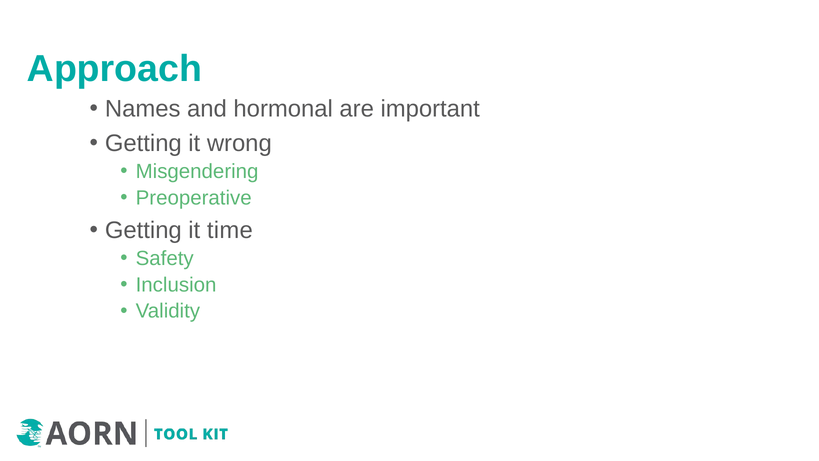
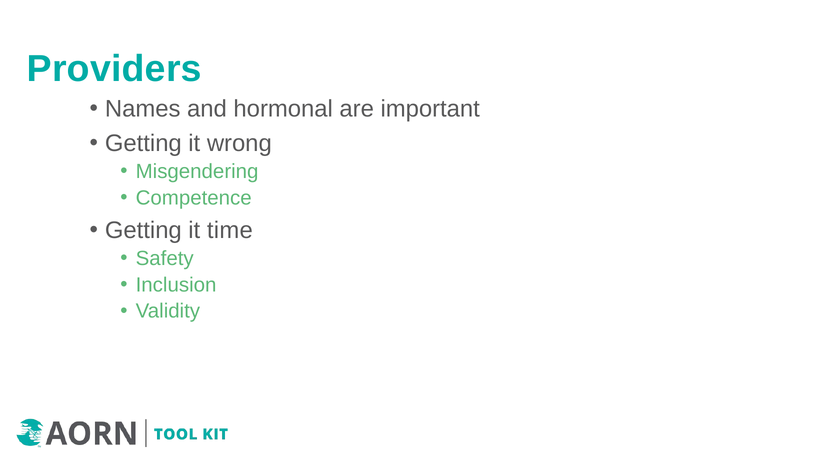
Approach: Approach -> Providers
Preoperative: Preoperative -> Competence
